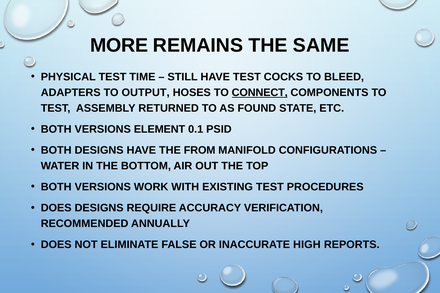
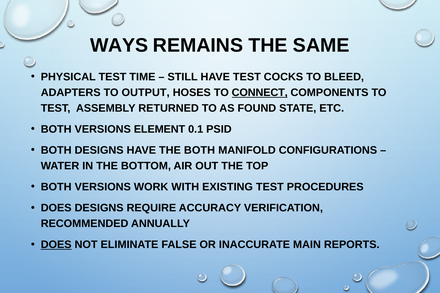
MORE: MORE -> WAYS
THE FROM: FROM -> BOTH
DOES at (56, 245) underline: none -> present
HIGH: HIGH -> MAIN
